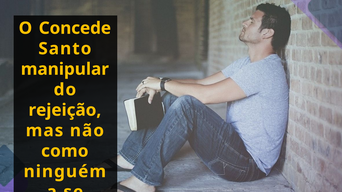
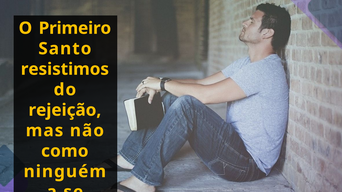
Concede: Concede -> Primeiro
manipular: manipular -> resistimos
